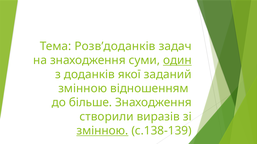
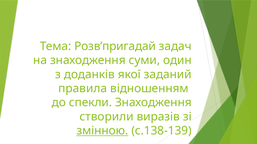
Розв’доданків: Розв’доданків -> Розв’пригадай
один underline: present -> none
змінною at (83, 89): змінною -> правила
більше: більше -> спекли
